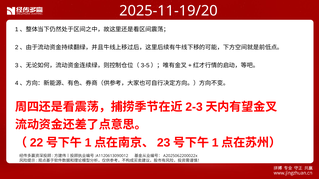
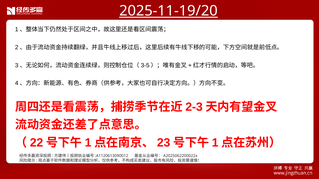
2025-11-19/20 underline: none -> present
